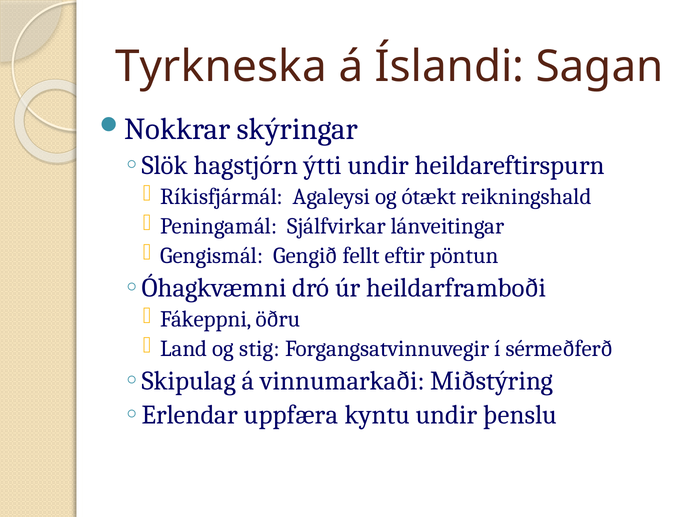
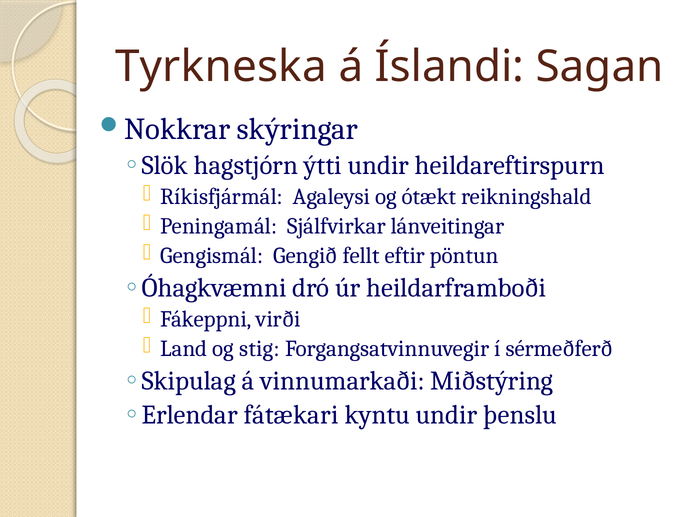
öðru: öðru -> virði
uppfæra: uppfæra -> fátækari
